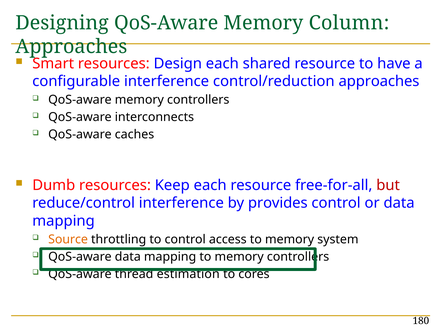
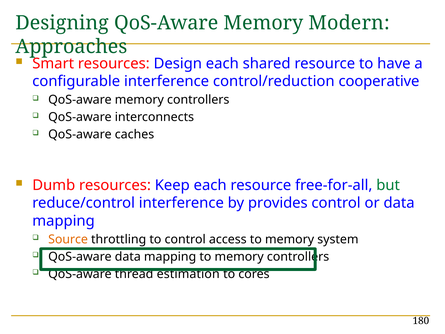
Column: Column -> Modern
control/reduction approaches: approaches -> cooperative
but colour: red -> green
